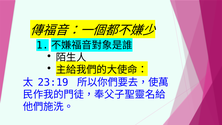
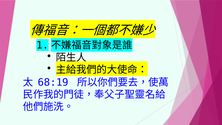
23:19: 23:19 -> 68:19
